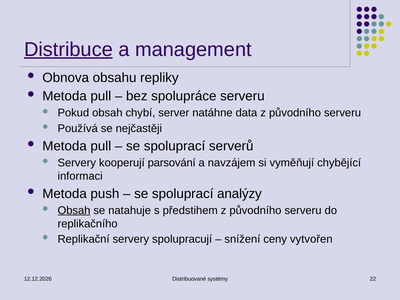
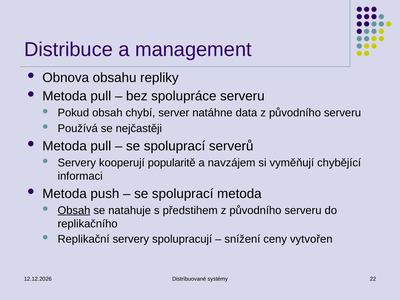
Distribuce underline: present -> none
parsování: parsování -> popularitě
spoluprací analýzy: analýzy -> metoda
